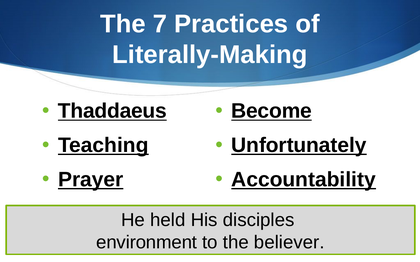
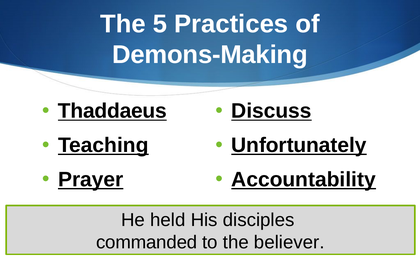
7: 7 -> 5
Literally-Making: Literally-Making -> Demons-Making
Become: Become -> Discuss
environment: environment -> commanded
